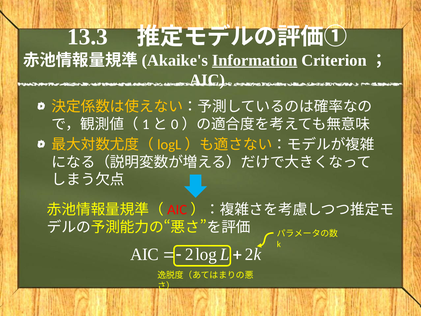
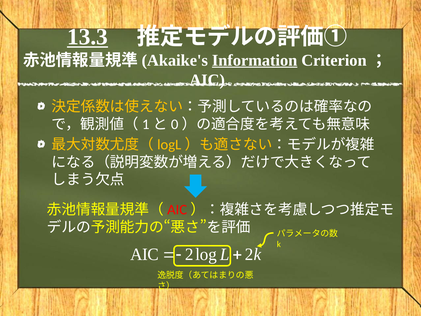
13.3 underline: none -> present
